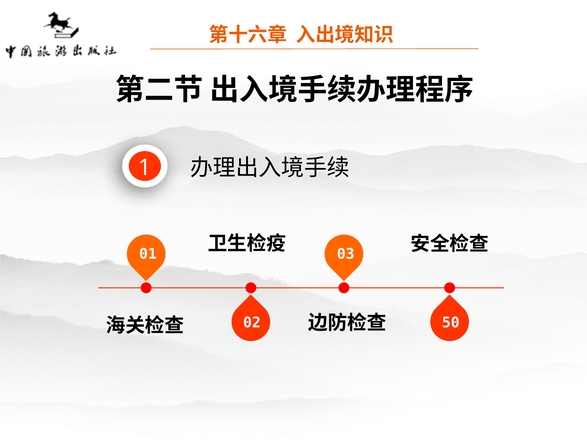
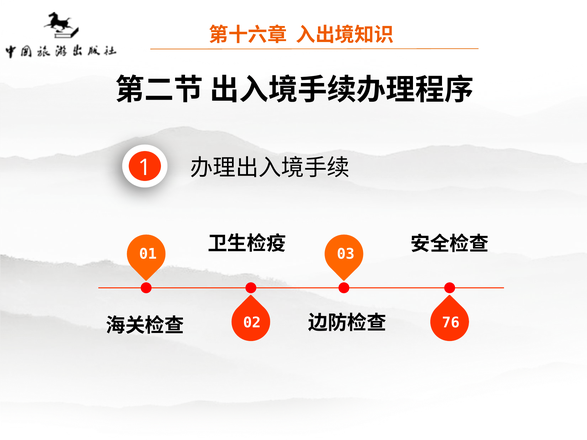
50: 50 -> 76
